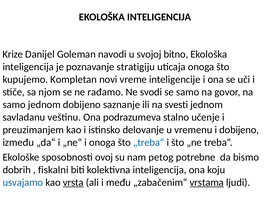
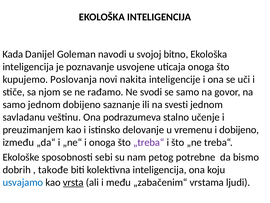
Krize: Krize -> Kada
stratigiju: stratigiju -> usvojene
Kompletan: Kompletan -> Poslovanja
vreme: vreme -> nakita
„treba“ colour: blue -> purple
ovoj: ovoj -> sebi
fiskalni: fiskalni -> takođe
vrstama underline: present -> none
